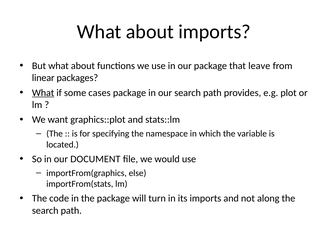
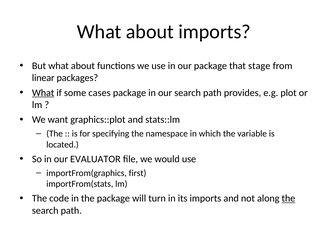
leave: leave -> stage
DOCUMENT: DOCUMENT -> EVALUATOR
else: else -> first
the at (288, 198) underline: none -> present
